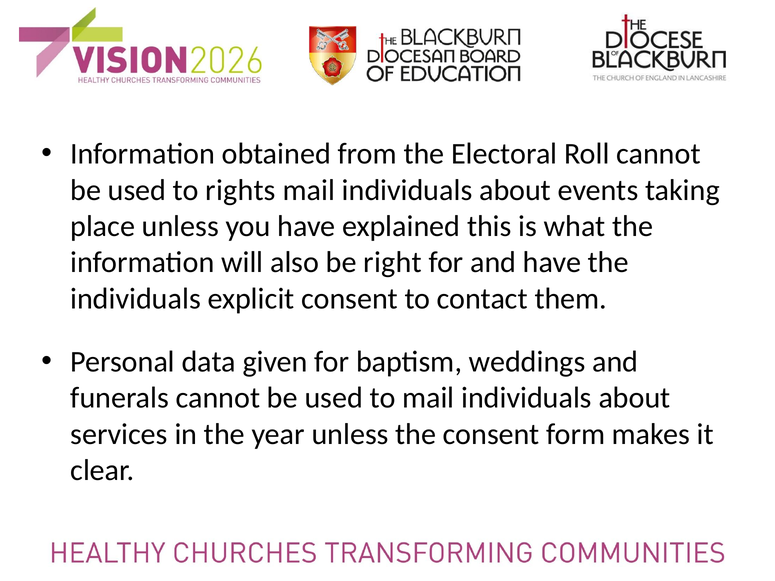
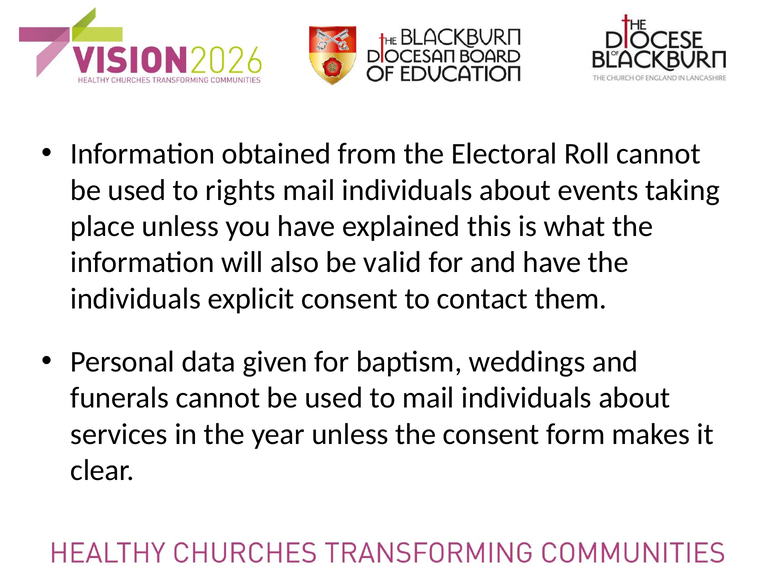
right: right -> valid
